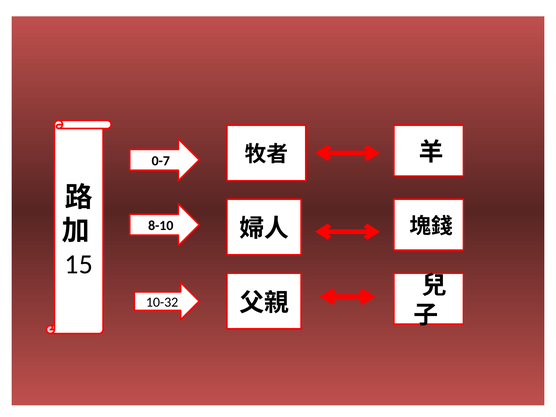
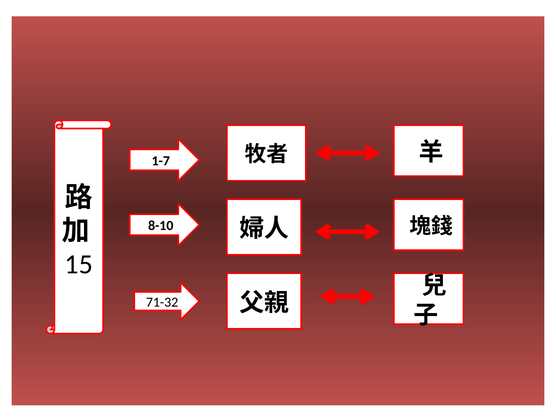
0-7: 0-7 -> 1-7
10-32: 10-32 -> 71-32
